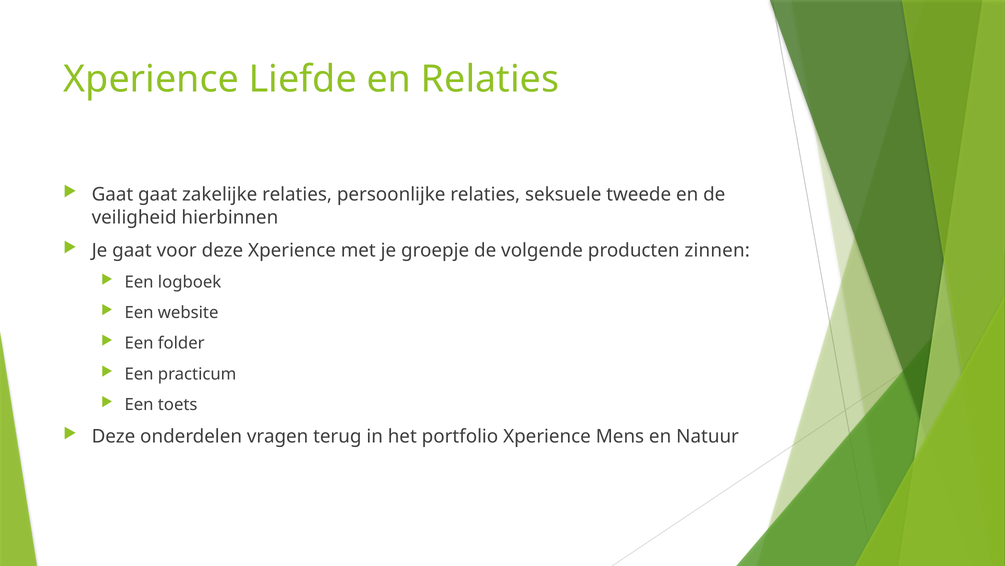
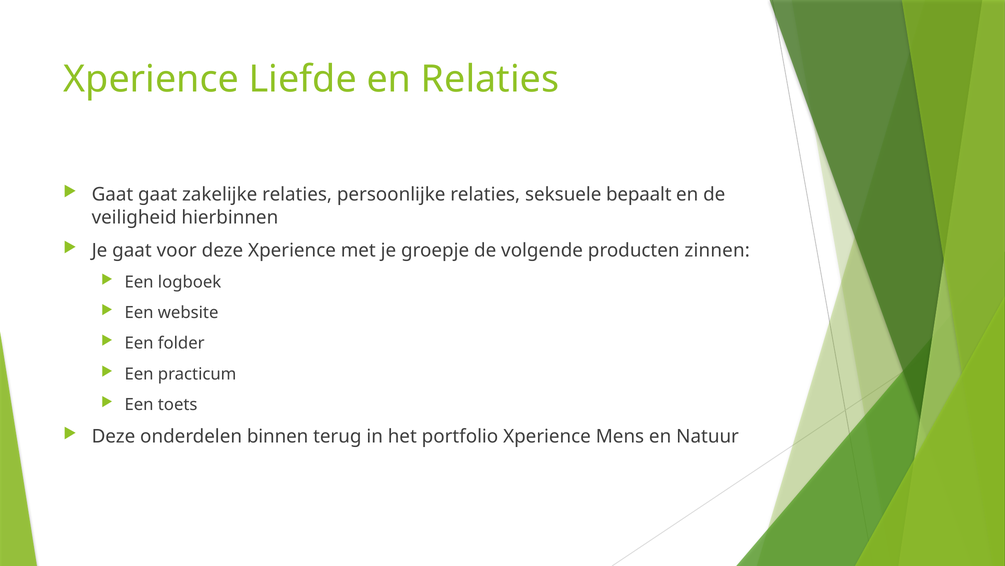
tweede: tweede -> bepaalt
vragen: vragen -> binnen
